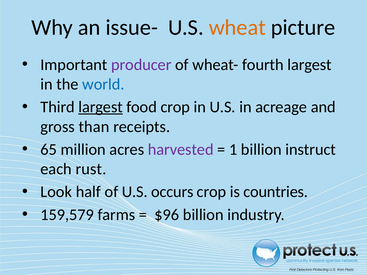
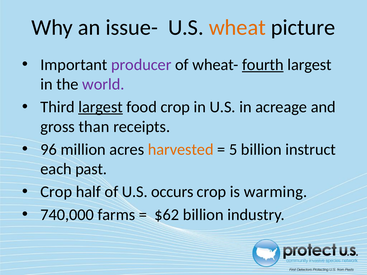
fourth underline: none -> present
world colour: blue -> purple
65: 65 -> 96
harvested colour: purple -> orange
1: 1 -> 5
rust: rust -> past
Look at (56, 192): Look -> Crop
countries: countries -> warming
159,579: 159,579 -> 740,000
$96: $96 -> $62
